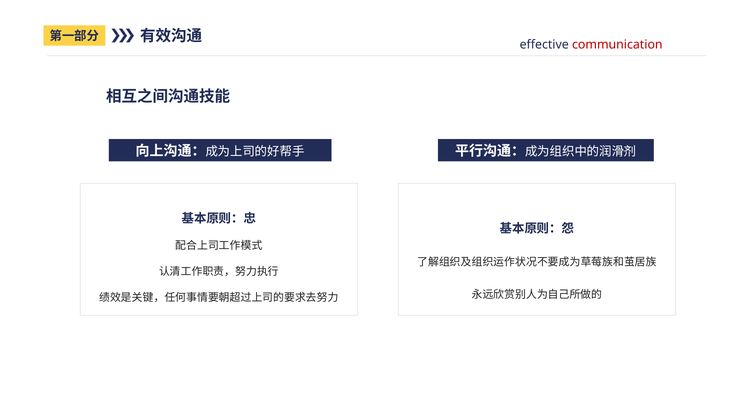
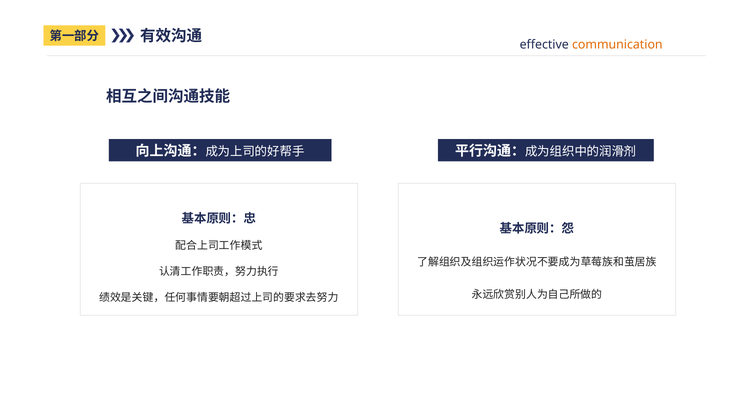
communication colour: red -> orange
